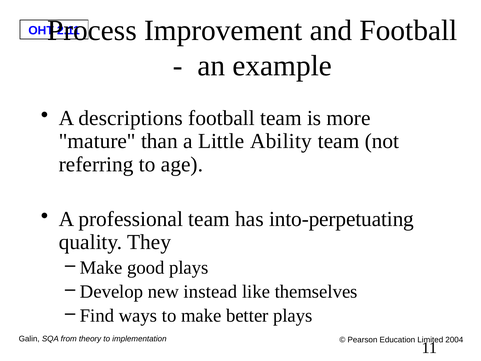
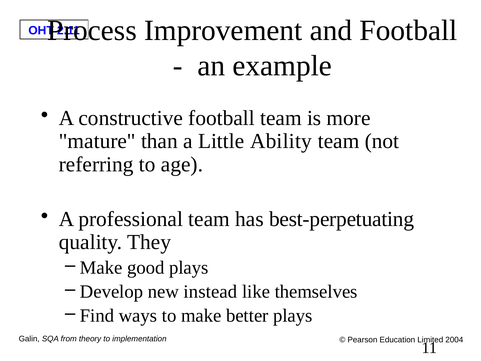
descriptions: descriptions -> constructive
into-perpetuating: into-perpetuating -> best-perpetuating
